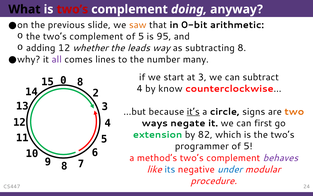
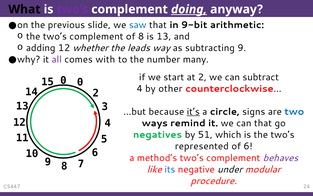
two’s at (72, 9) colour: red -> purple
doing underline: none -> present
saw colour: orange -> blue
0-bit: 0-bit -> 9-bit
complement of 5: 5 -> 8
is 95: 95 -> 13
subtracting 8: 8 -> 9
lines: lines -> with
0 8: 8 -> 0
at 3: 3 -> 2
know: know -> other
two colour: orange -> blue
negate: negate -> remind
can first: first -> that
extension: extension -> negatives
82: 82 -> 51
programmer: programmer -> represented
5 at (248, 146): 5 -> 6
under colour: blue -> black
